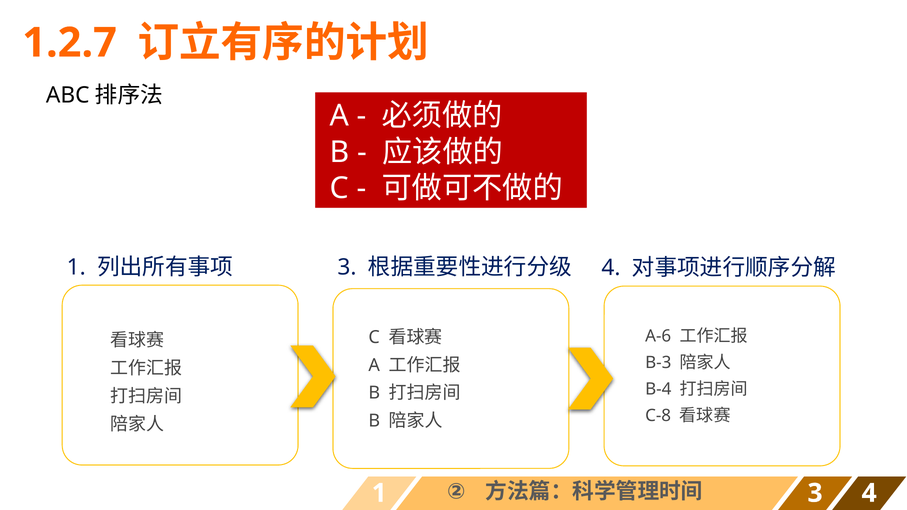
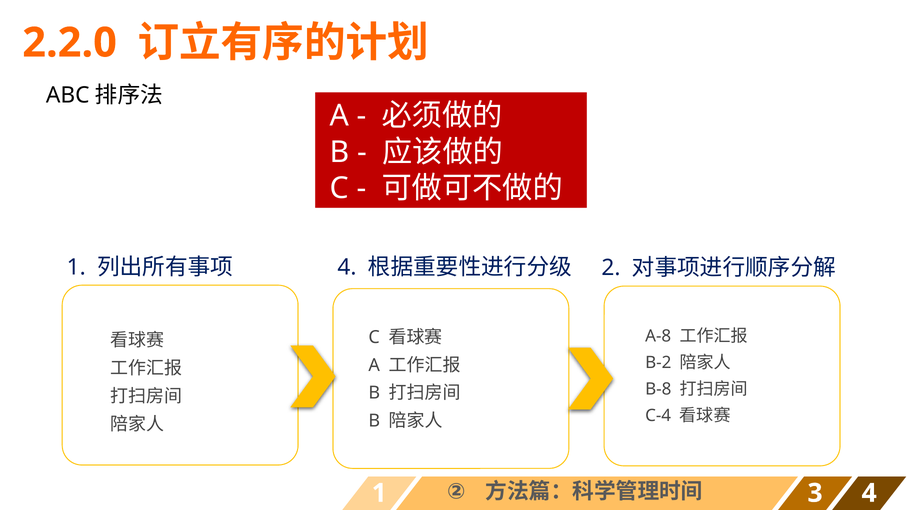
1.2.7: 1.2.7 -> 2.2.0
3 at (347, 267): 3 -> 4
4 at (611, 268): 4 -> 2
A-6: A-6 -> A-8
B-3: B-3 -> B-2
B-4: B-4 -> B-8
C-8: C-8 -> C-4
